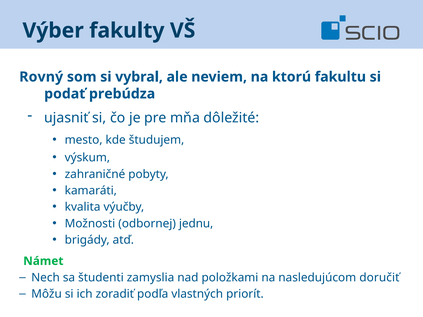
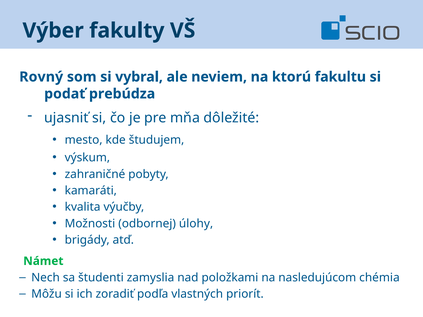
jednu: jednu -> úlohy
doručiť: doručiť -> chémia
